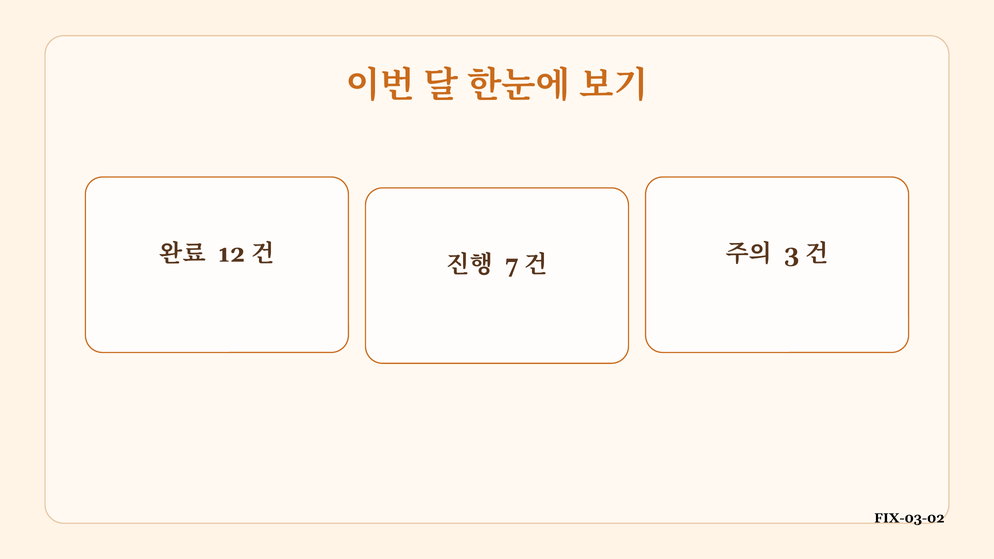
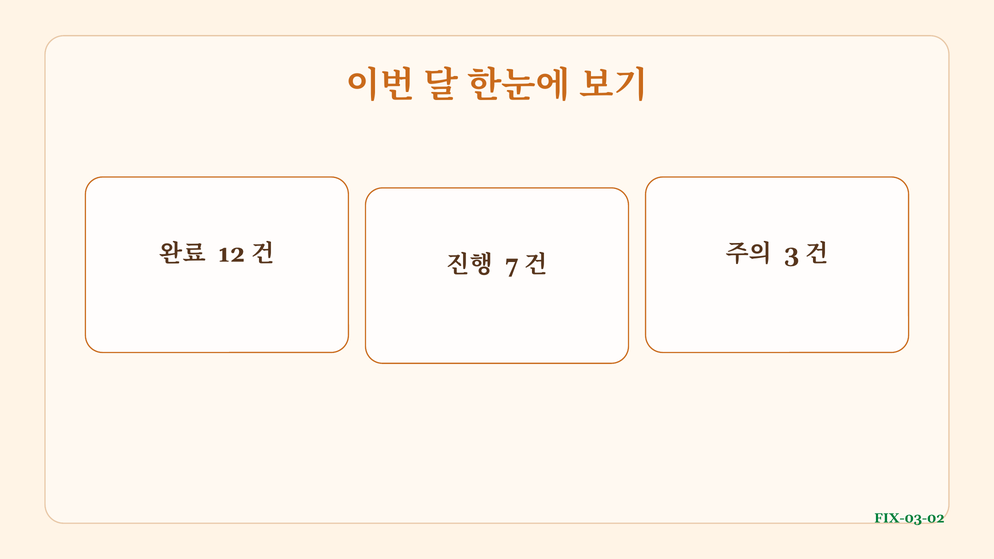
FIX-03-02 colour: black -> green
